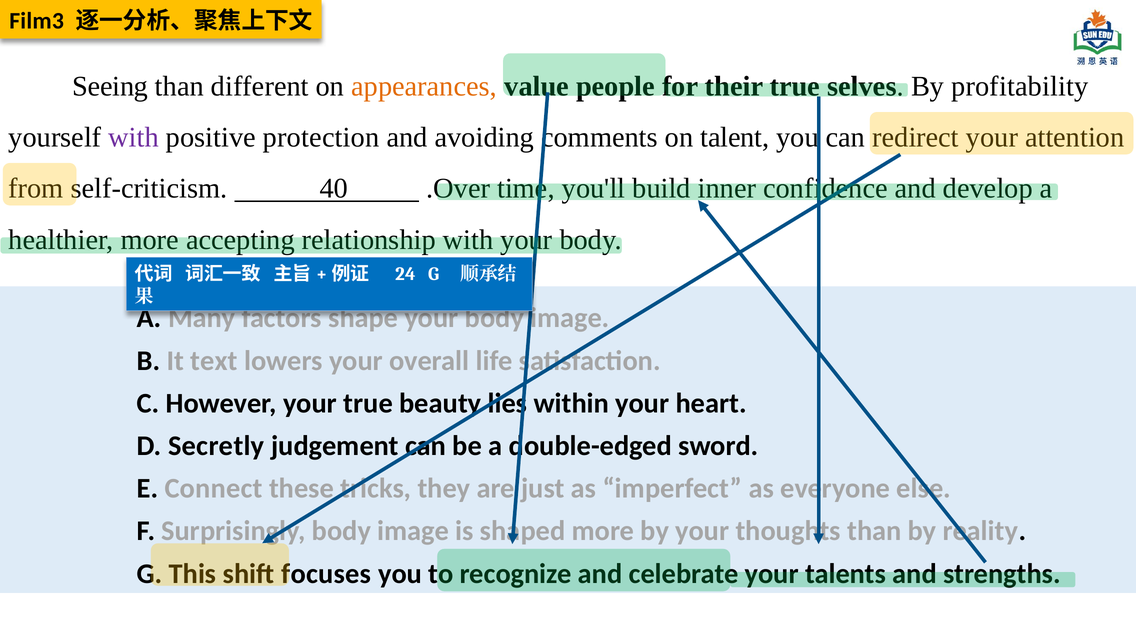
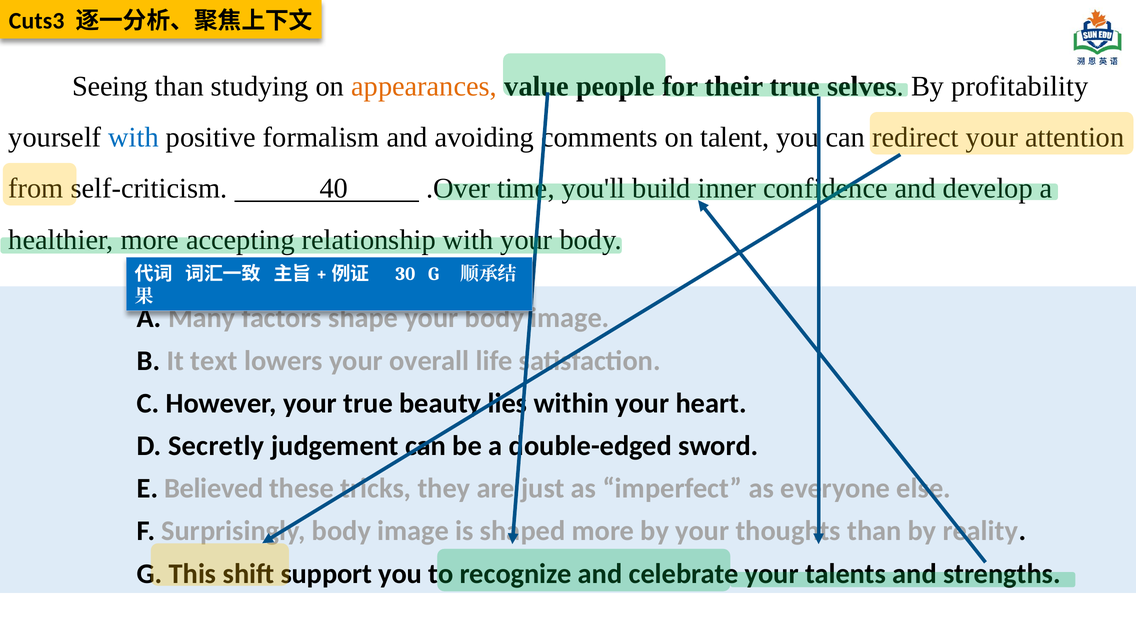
Film3: Film3 -> Cuts3
different: different -> studying
with at (134, 137) colour: purple -> blue
protection: protection -> formalism
24: 24 -> 30
Connect: Connect -> Believed
focuses: focuses -> support
